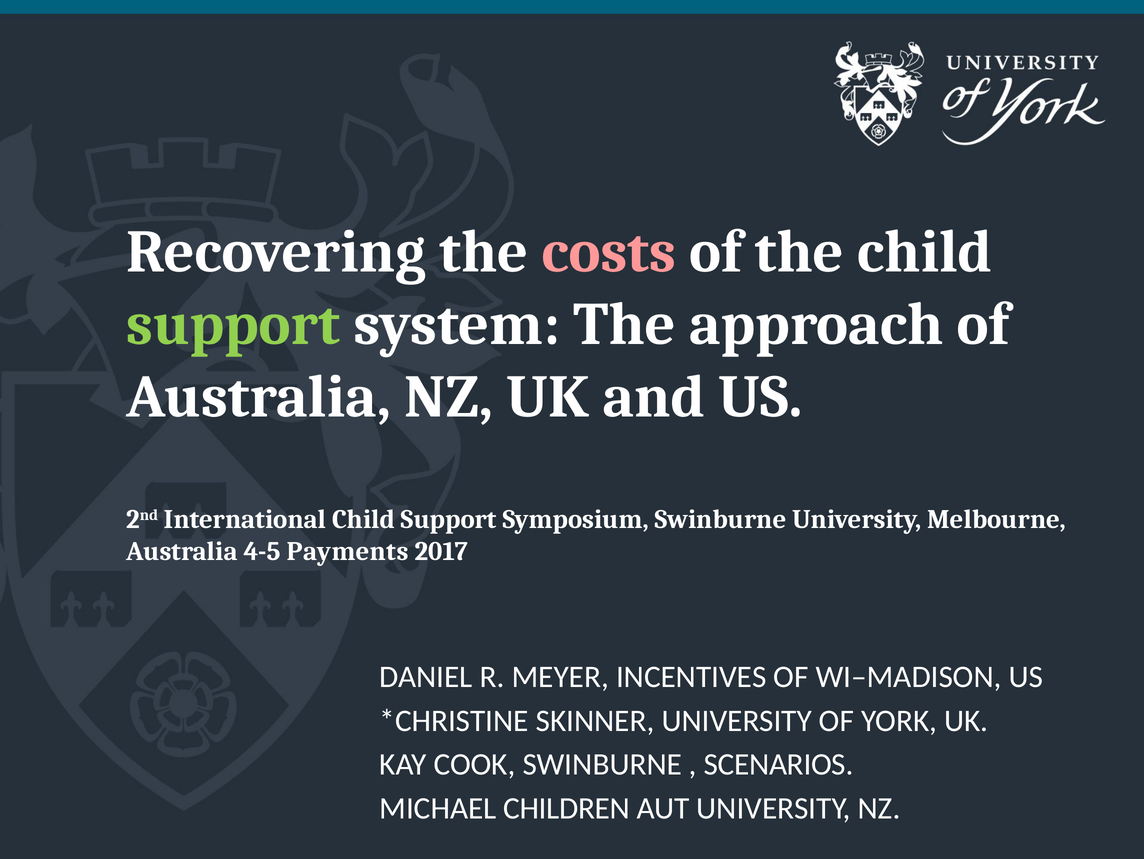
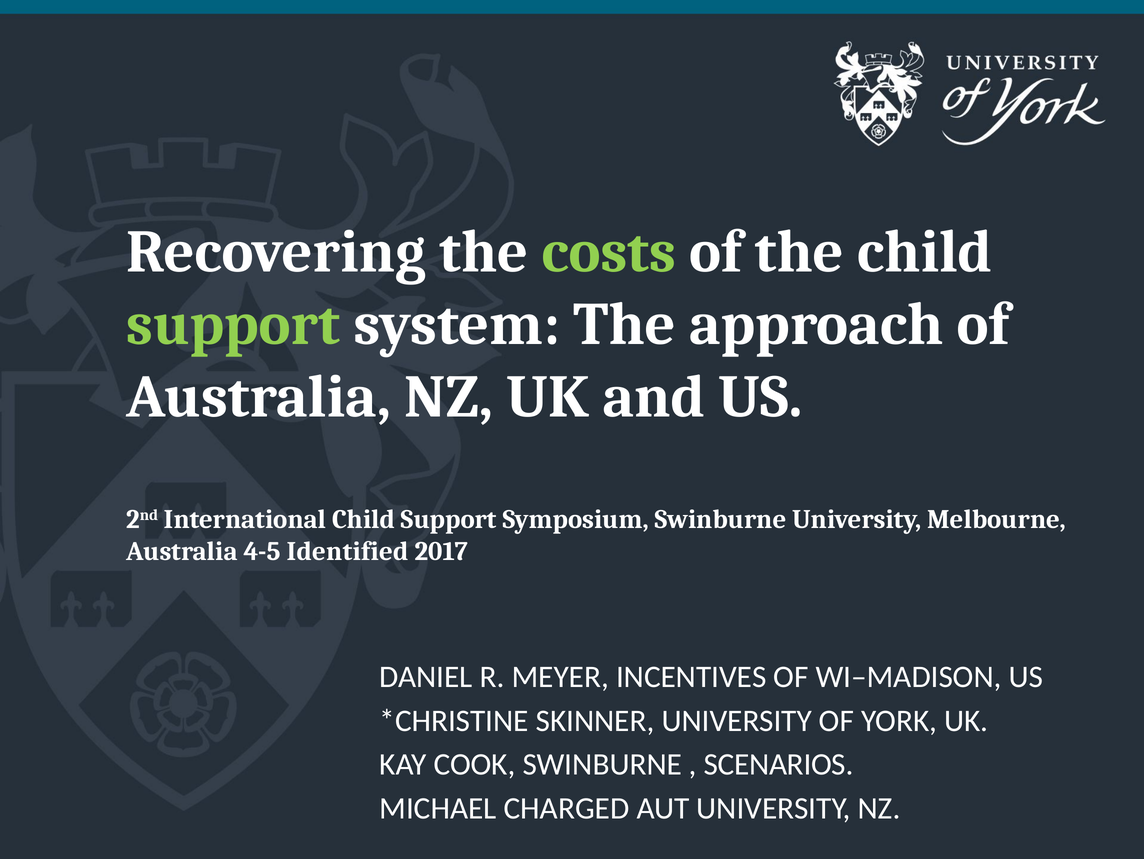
costs colour: pink -> light green
Payments: Payments -> Identified
CHILDREN: CHILDREN -> CHARGED
